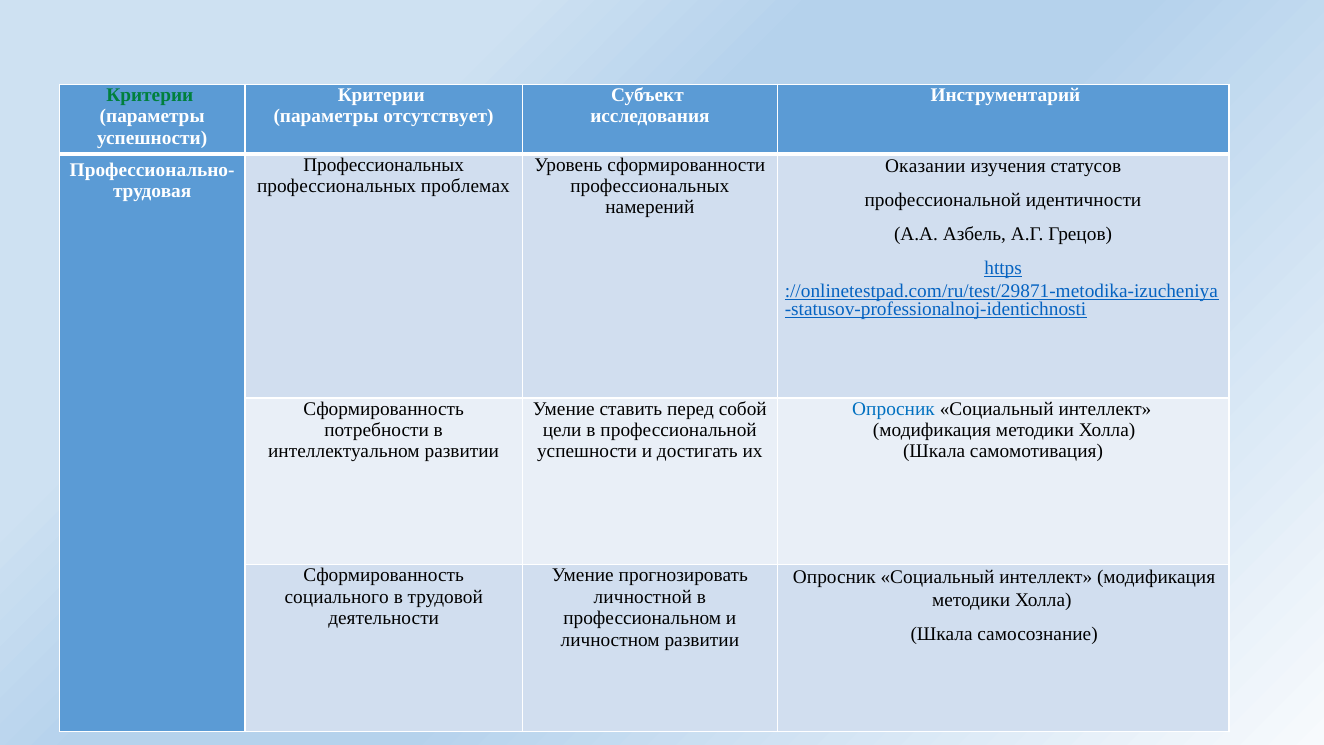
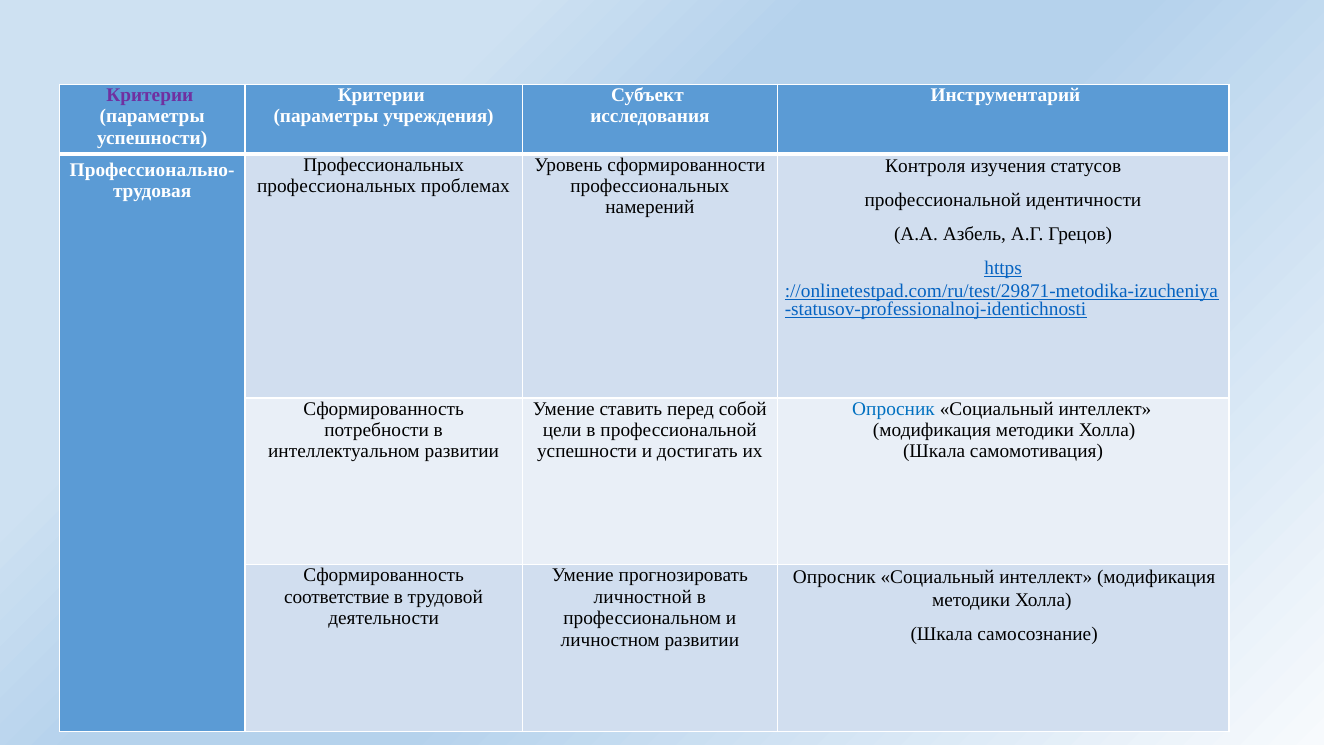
Критерии at (150, 95) colour: green -> purple
отсутствует: отсутствует -> учреждения
Оказании: Оказании -> Контроля
социального: социального -> соответствие
